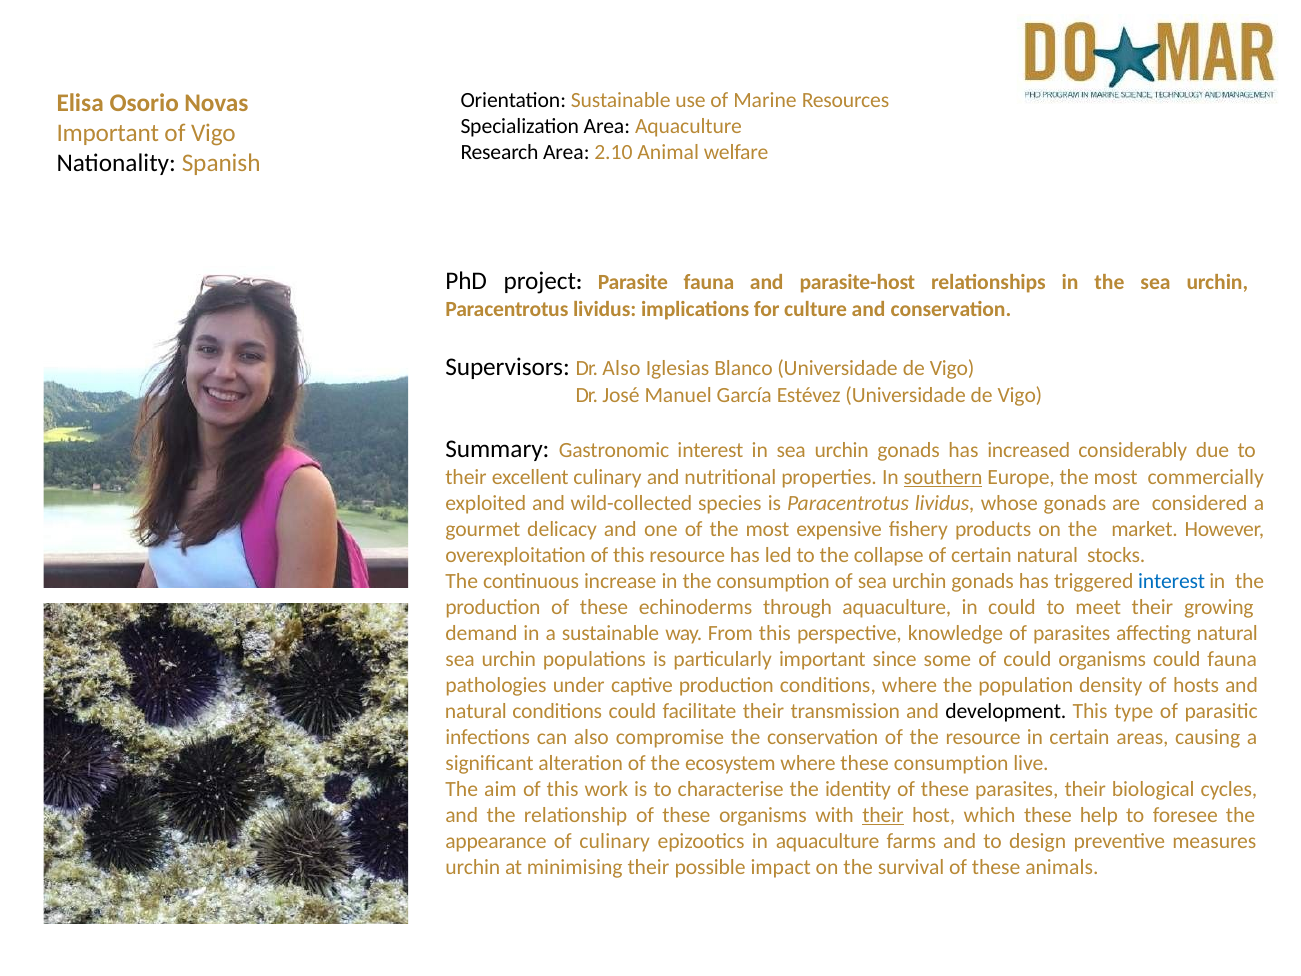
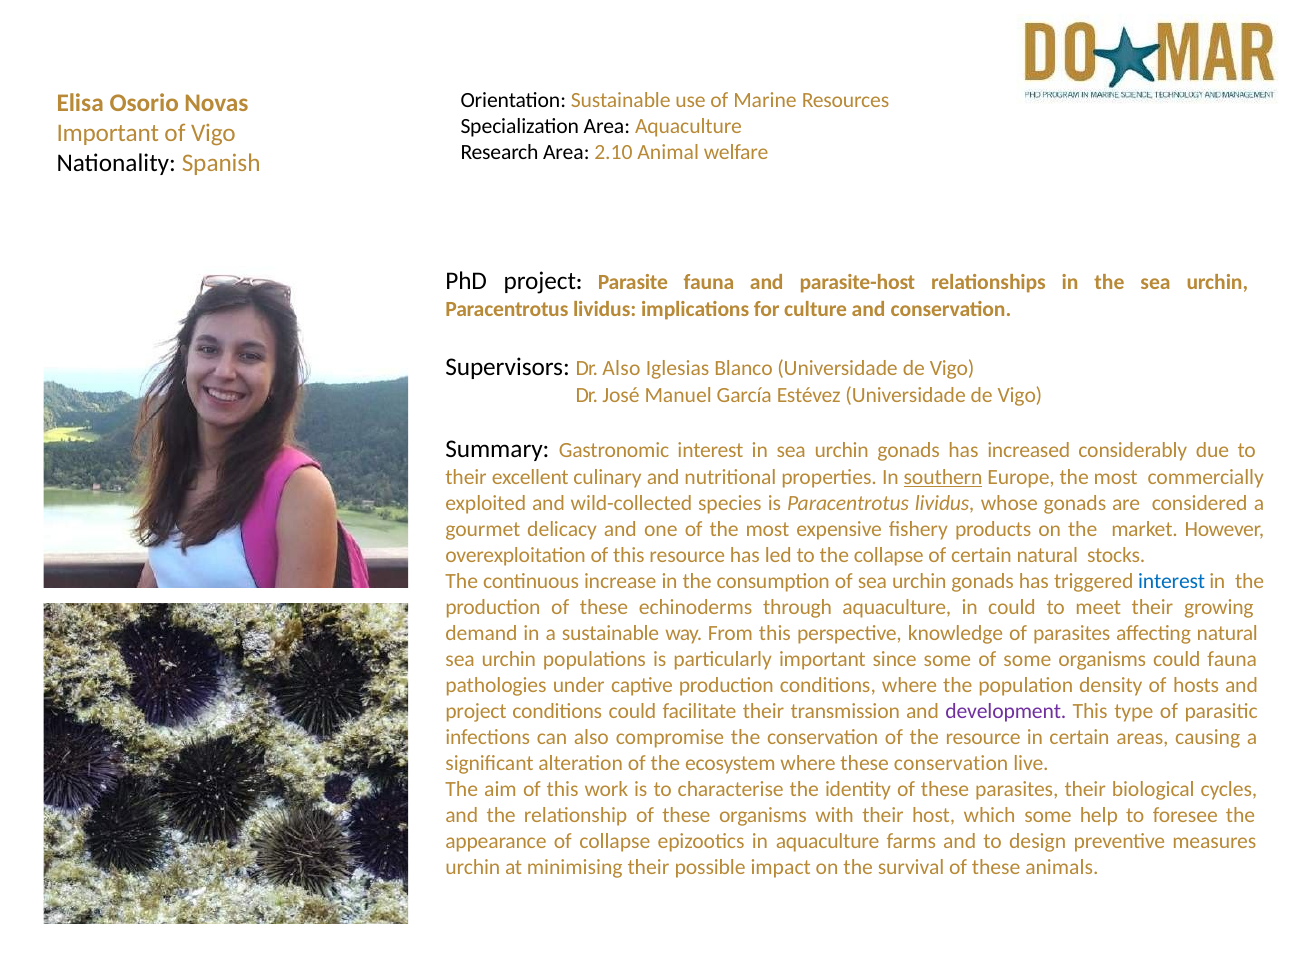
of could: could -> some
natural at (476, 711): natural -> project
development colour: black -> purple
these consumption: consumption -> conservation
their at (883, 815) underline: present -> none
which these: these -> some
of culinary: culinary -> collapse
